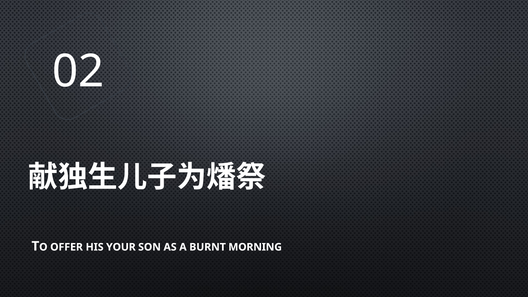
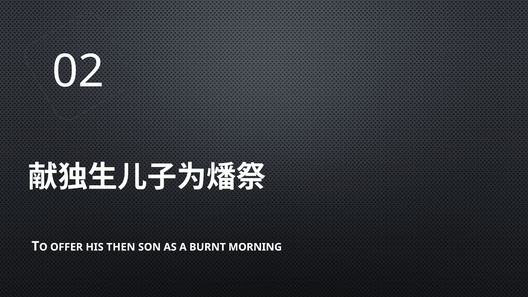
YOUR: YOUR -> THEN
